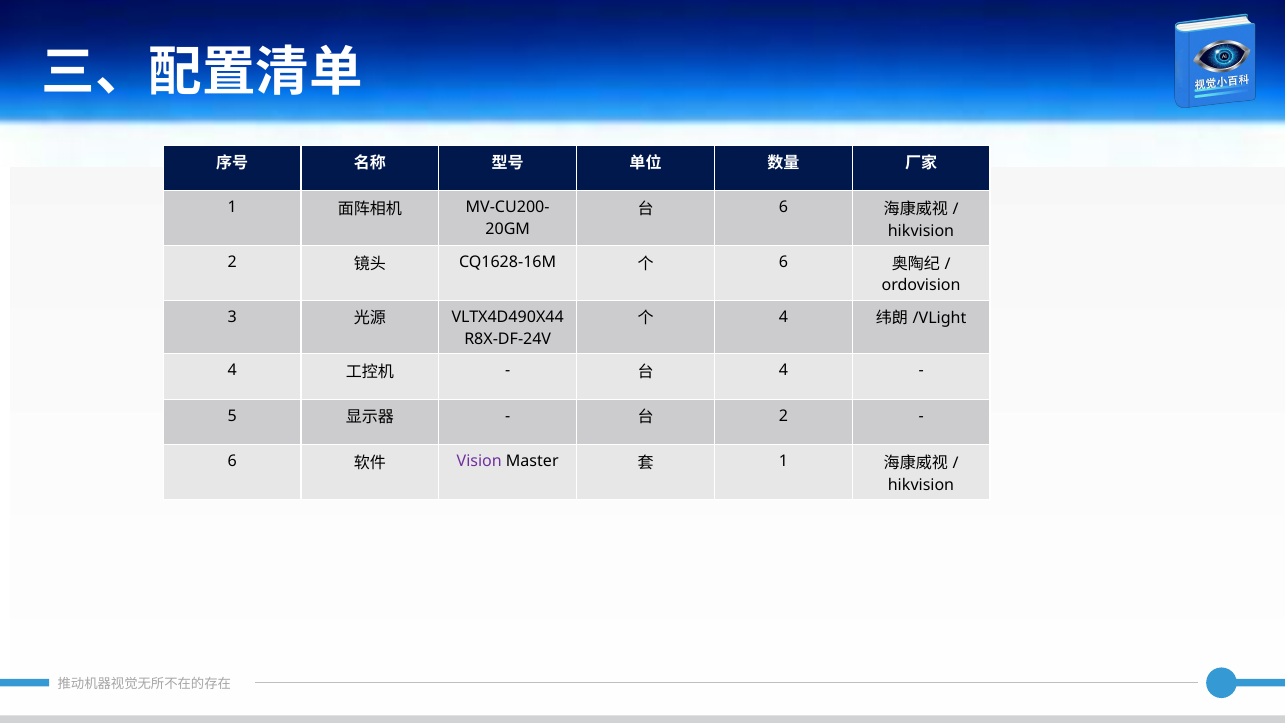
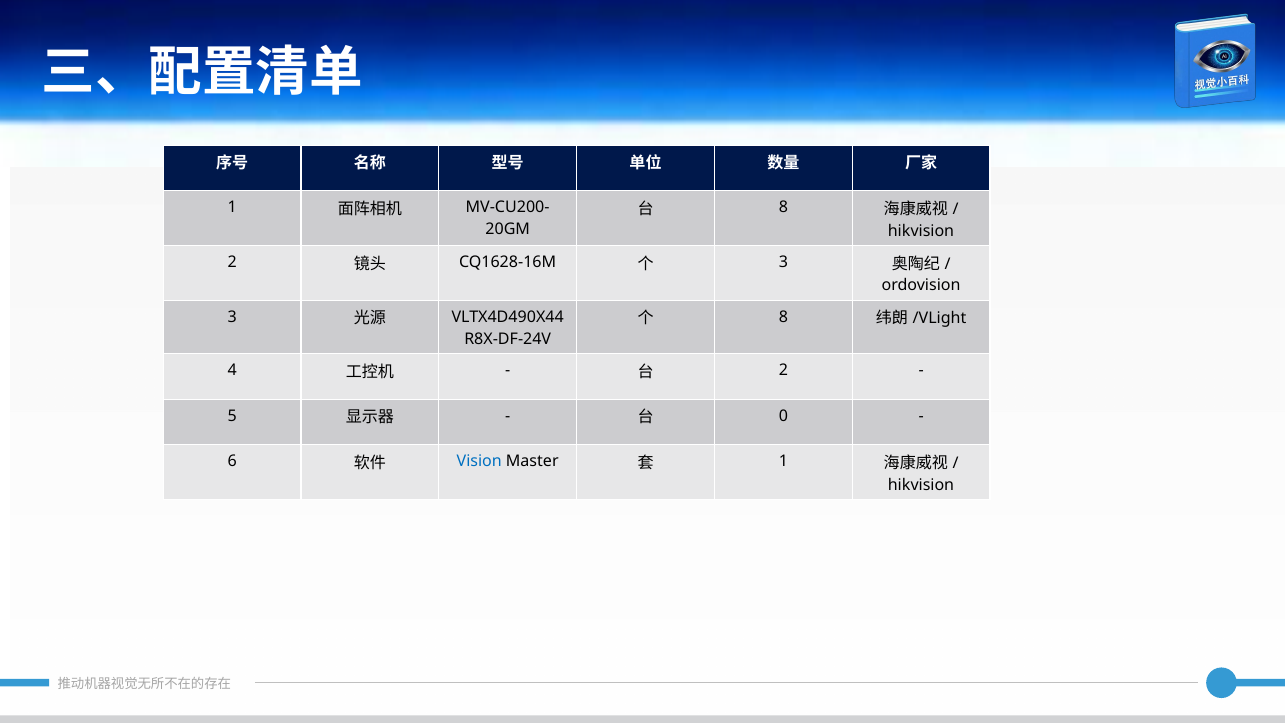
6 at (783, 207): 6 -> 8
6 at (783, 262): 6 -> 3
4 at (783, 317): 4 -> 8
4 at (783, 370): 4 -> 2
2 at (783, 416): 2 -> 0
Vision colour: purple -> blue
